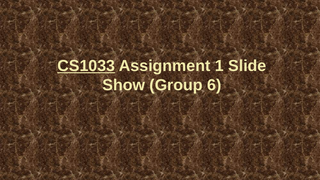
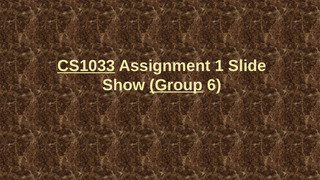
Group underline: none -> present
